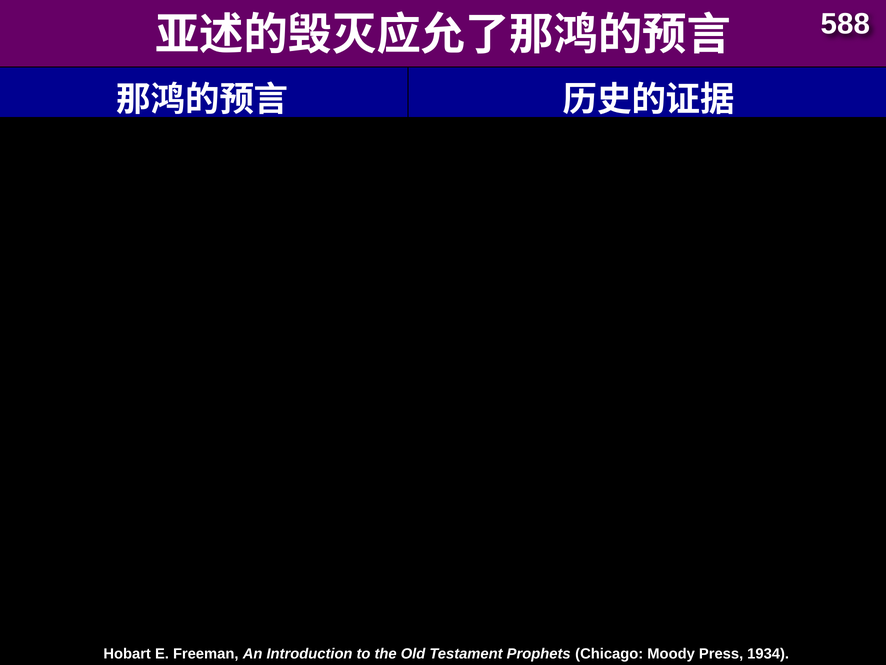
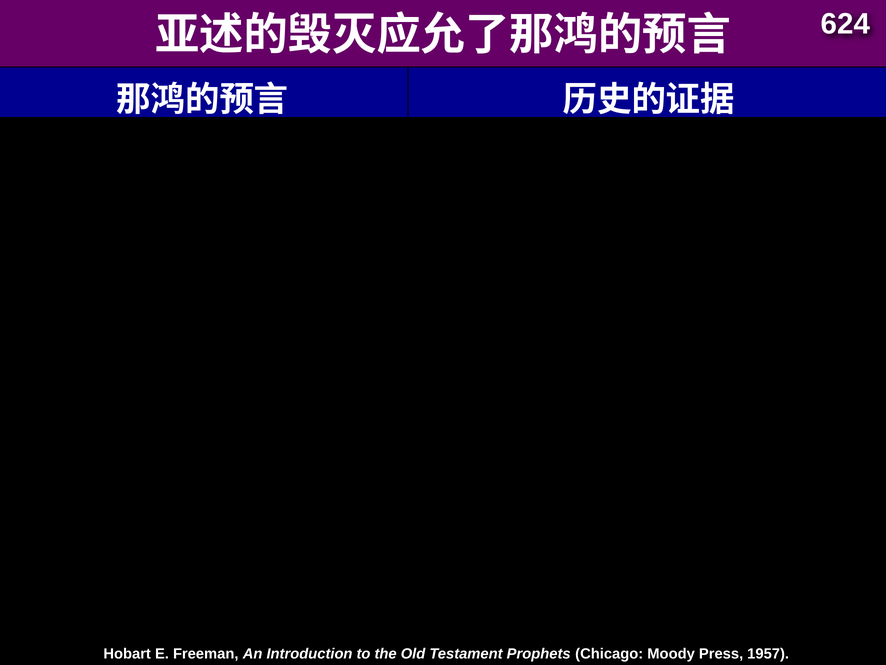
588: 588 -> 624
1934: 1934 -> 1957
